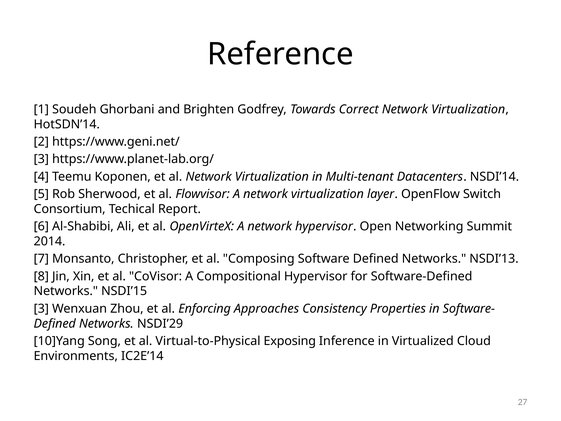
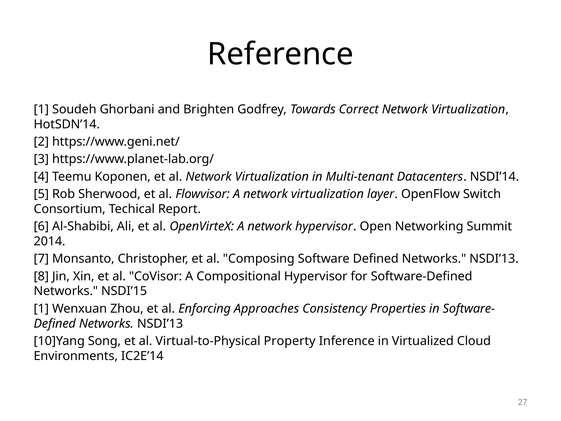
3 at (41, 308): 3 -> 1
NSDI’29 at (160, 323): NSDI’29 -> NSDI’13
Exposing: Exposing -> Property
